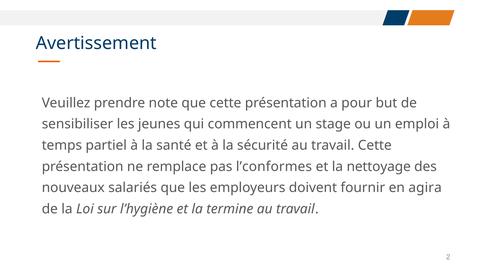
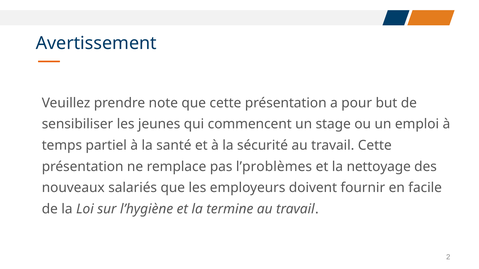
l’conformes: l’conformes -> l’problèmes
agira: agira -> facile
